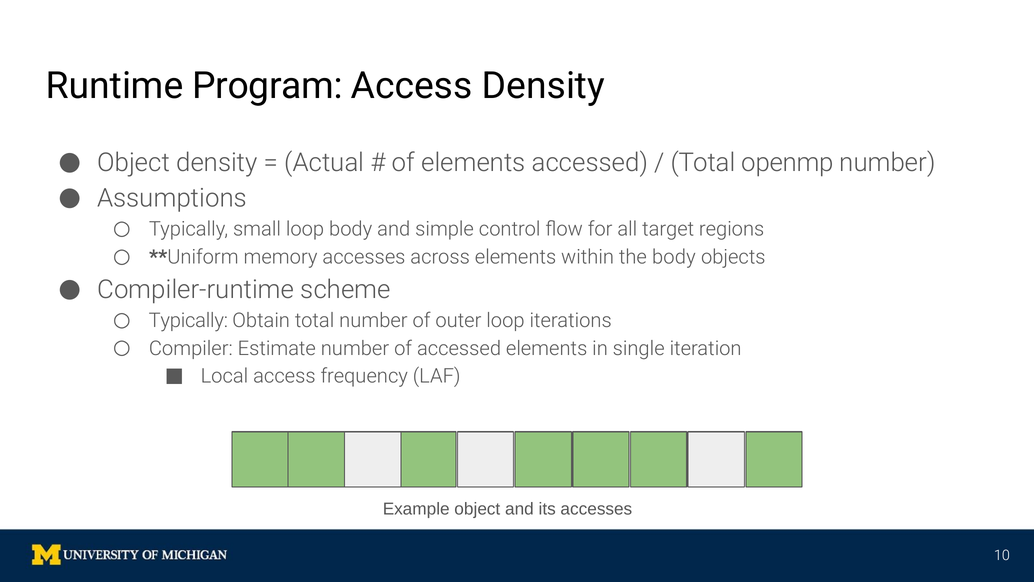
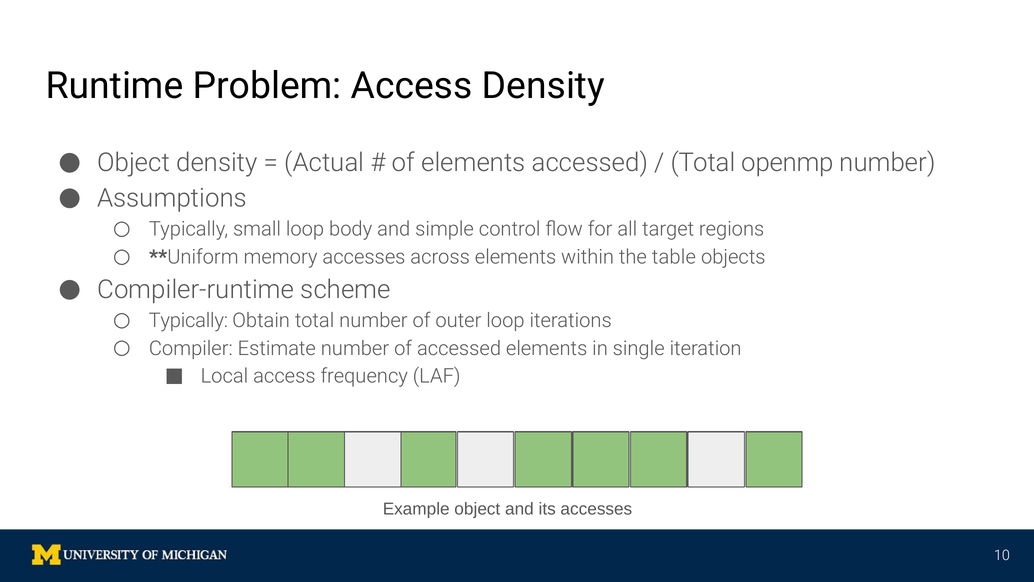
Program: Program -> Problem
the body: body -> table
